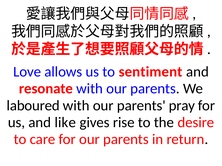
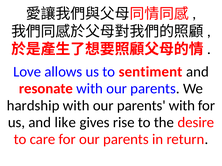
laboured: laboured -> hardship
parents pray: pray -> with
